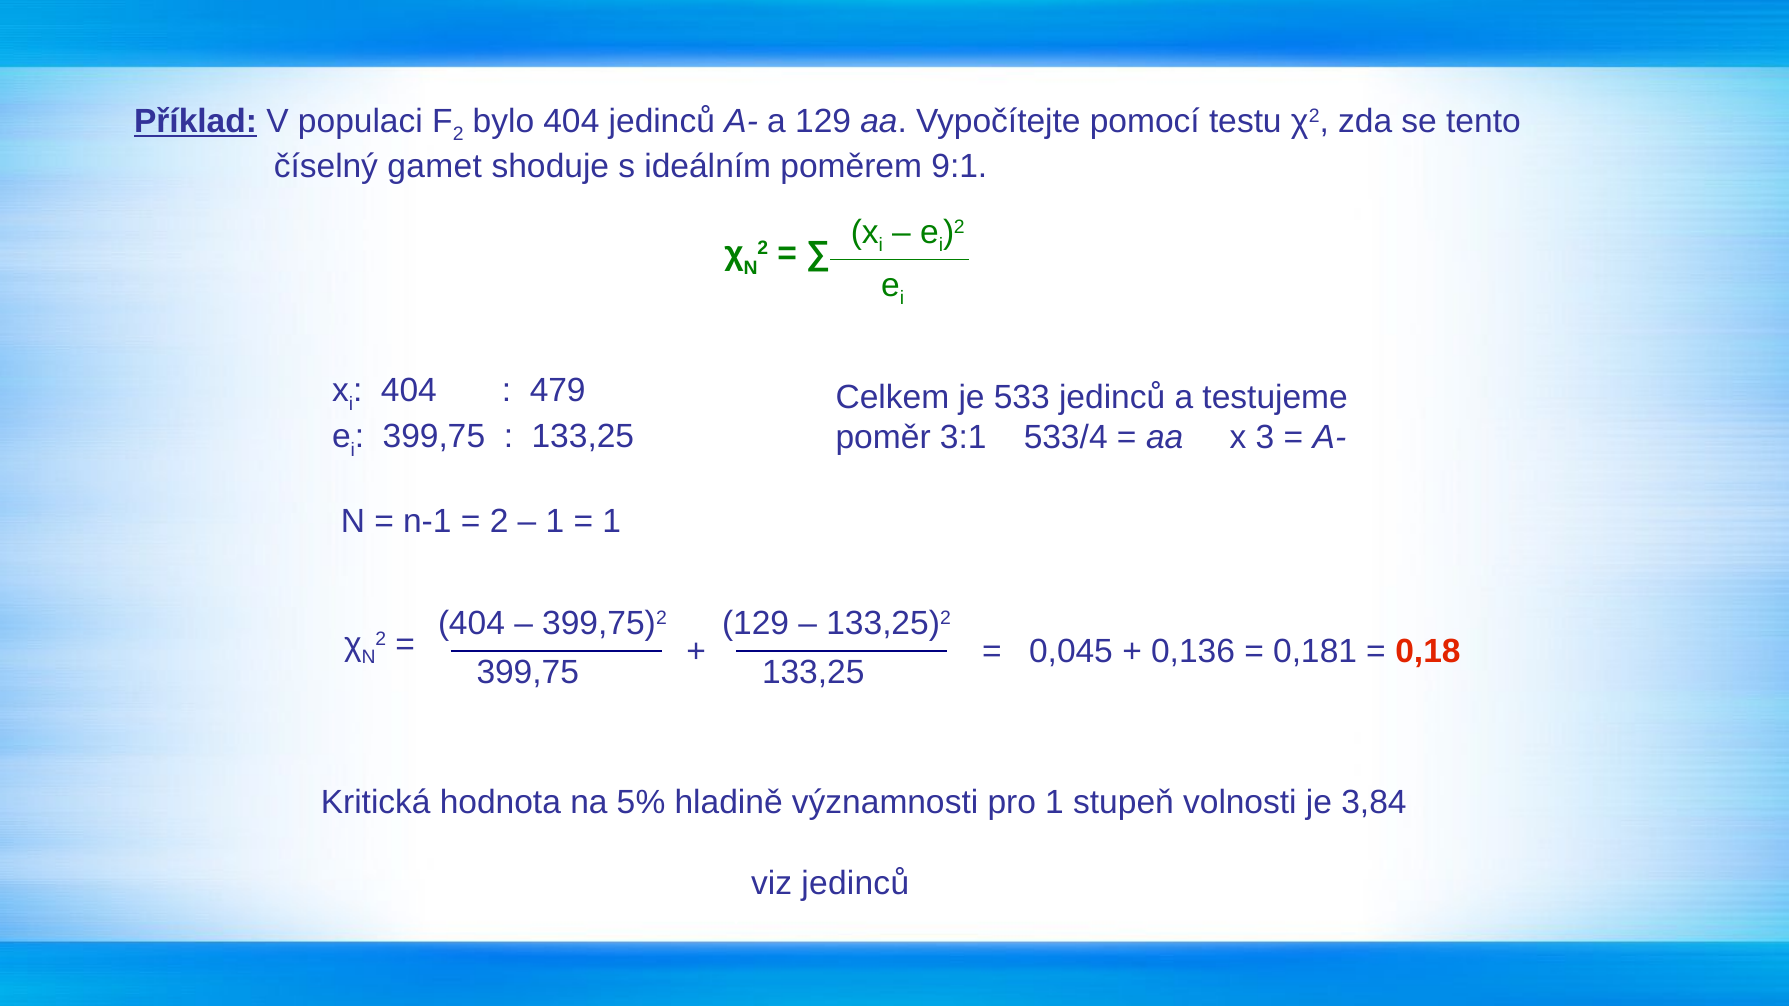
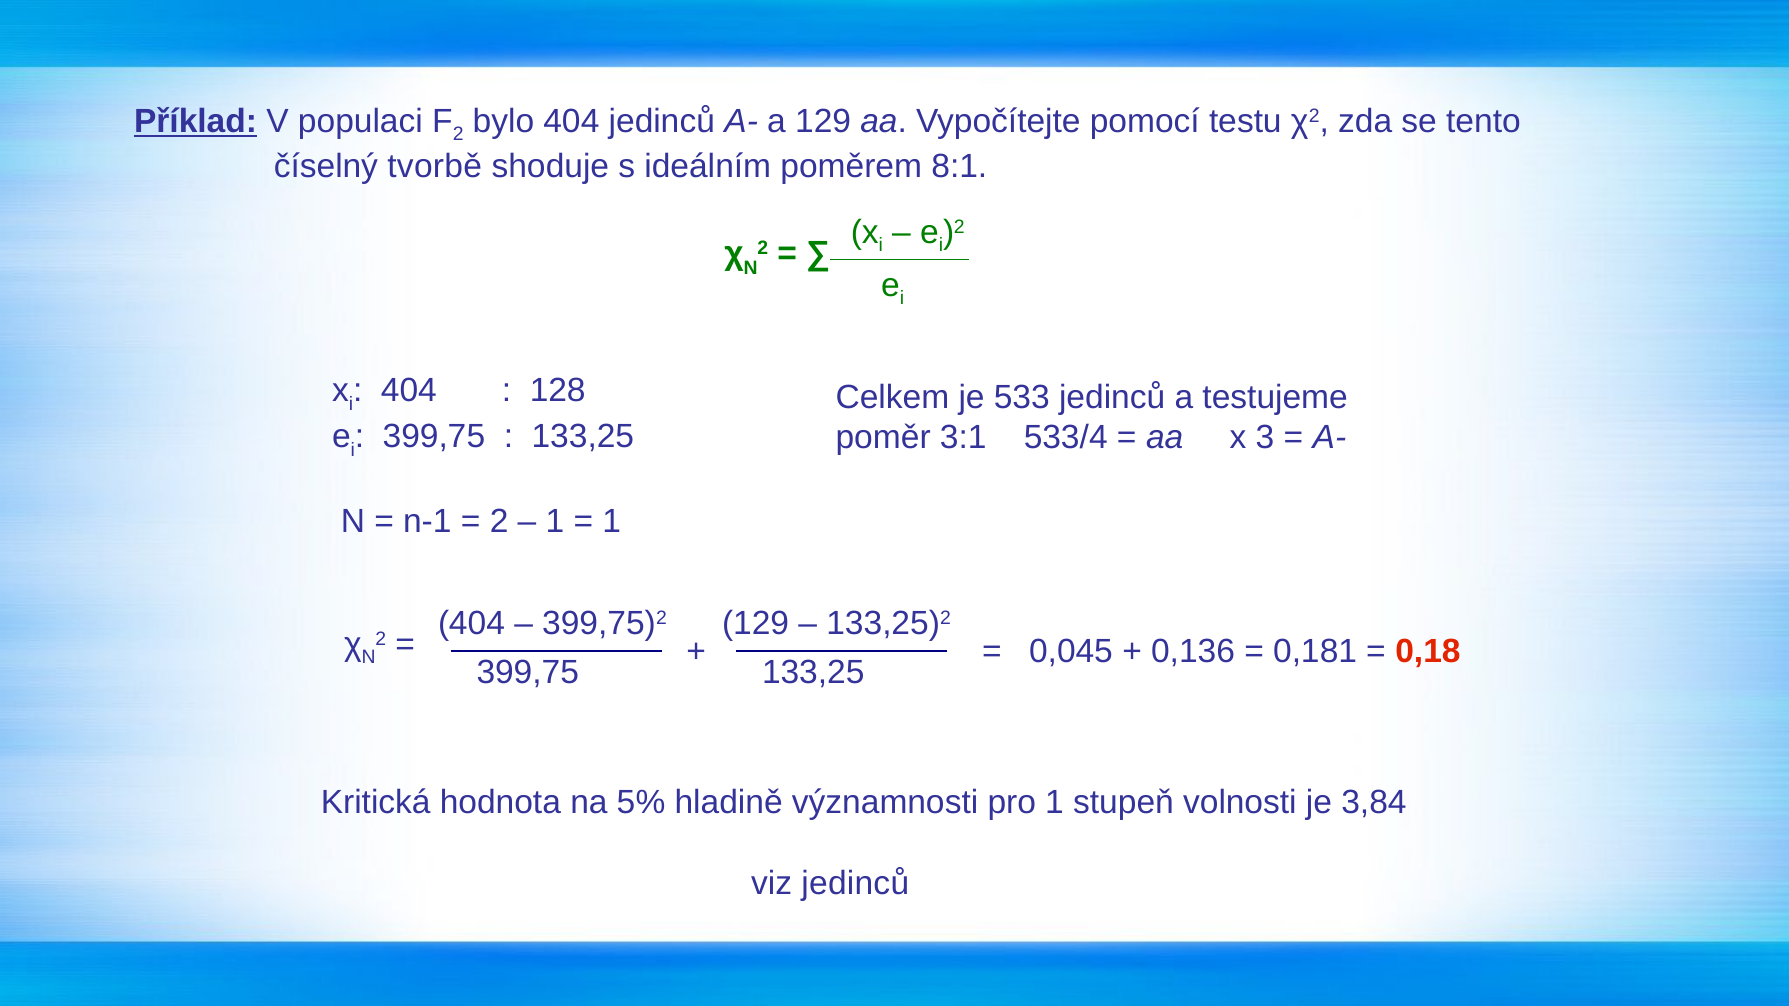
gamet: gamet -> tvorbě
9:1: 9:1 -> 8:1
479: 479 -> 128
